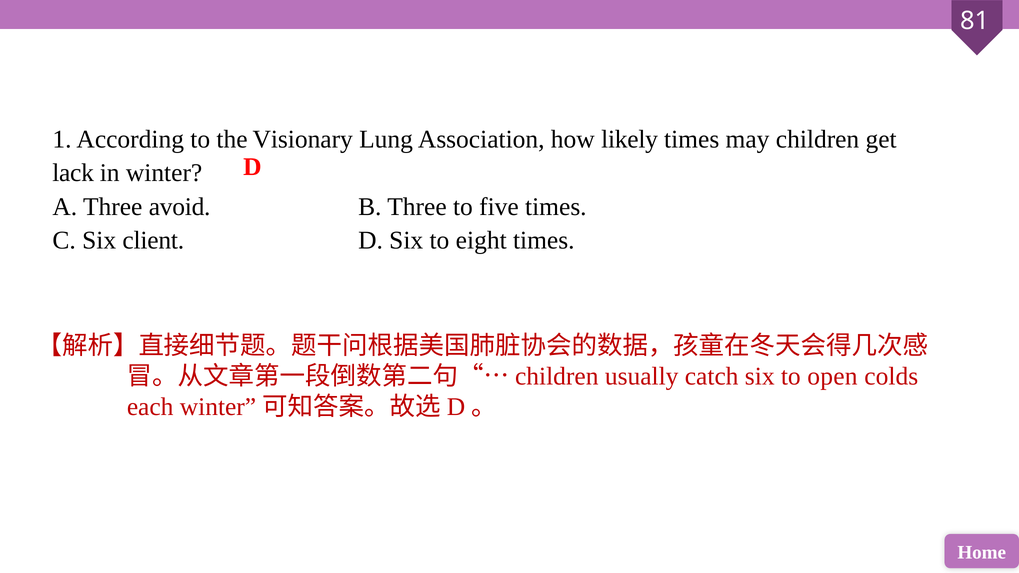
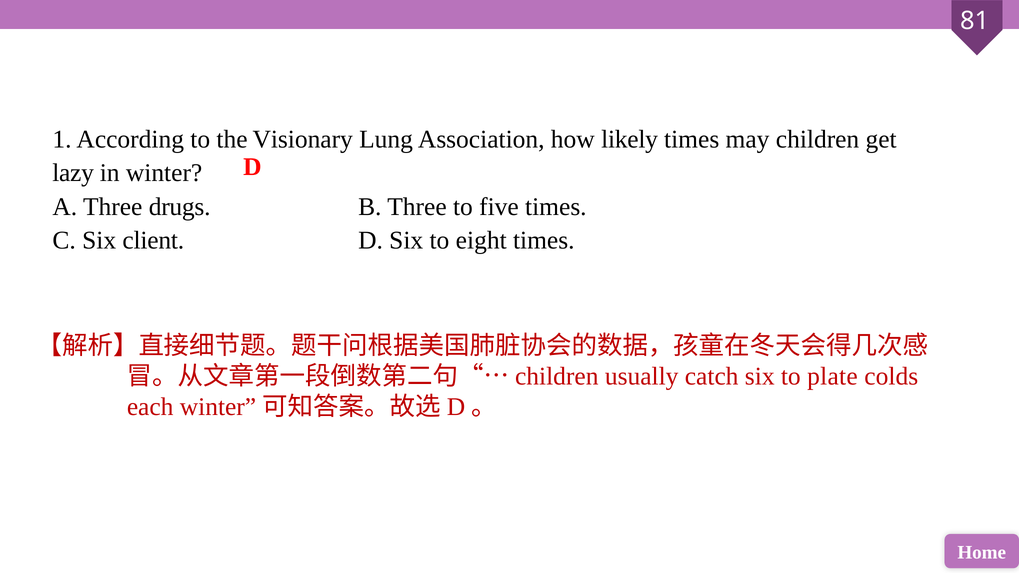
lack: lack -> lazy
avoid: avoid -> drugs
open: open -> plate
